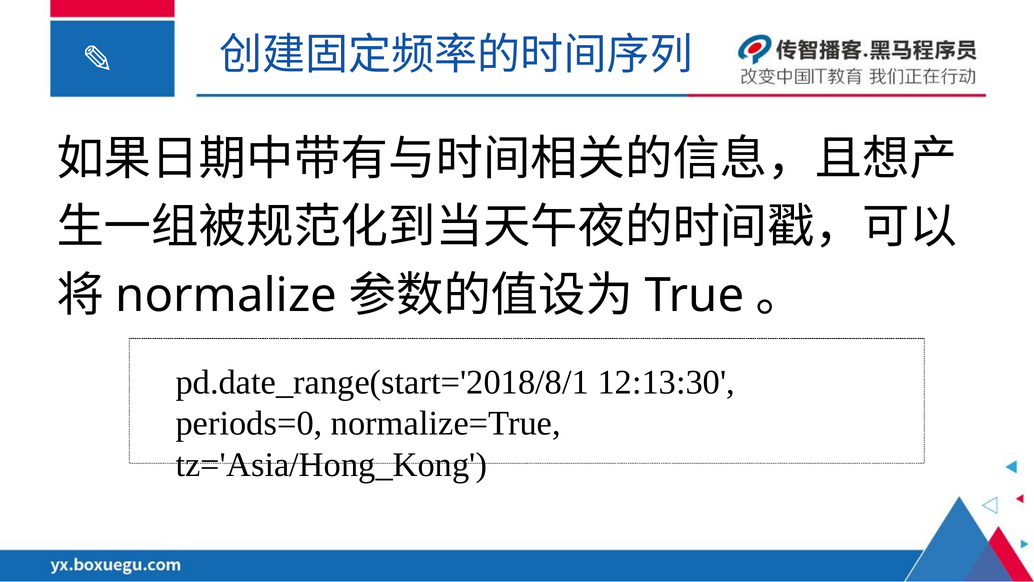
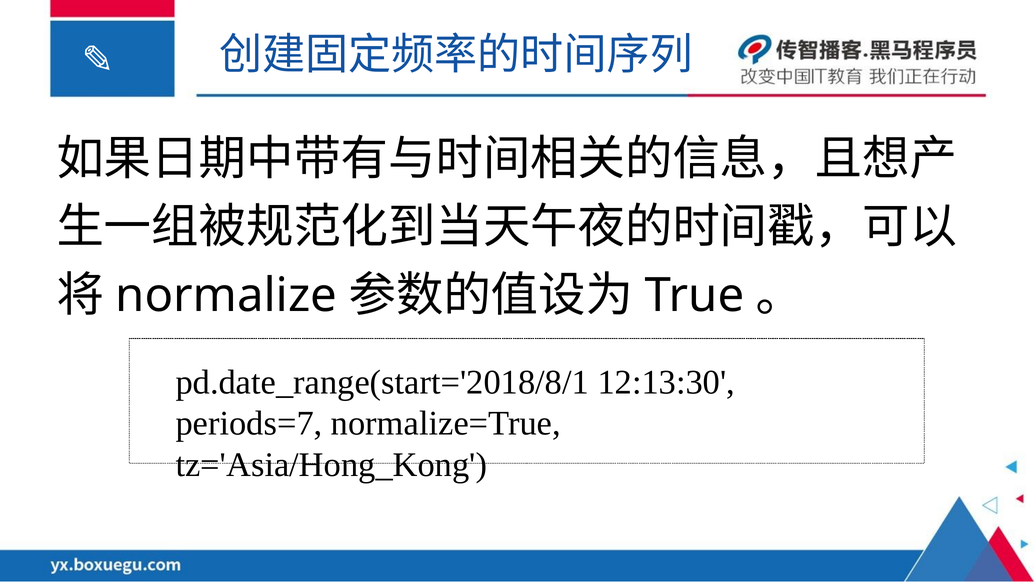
periods=0: periods=0 -> periods=7
